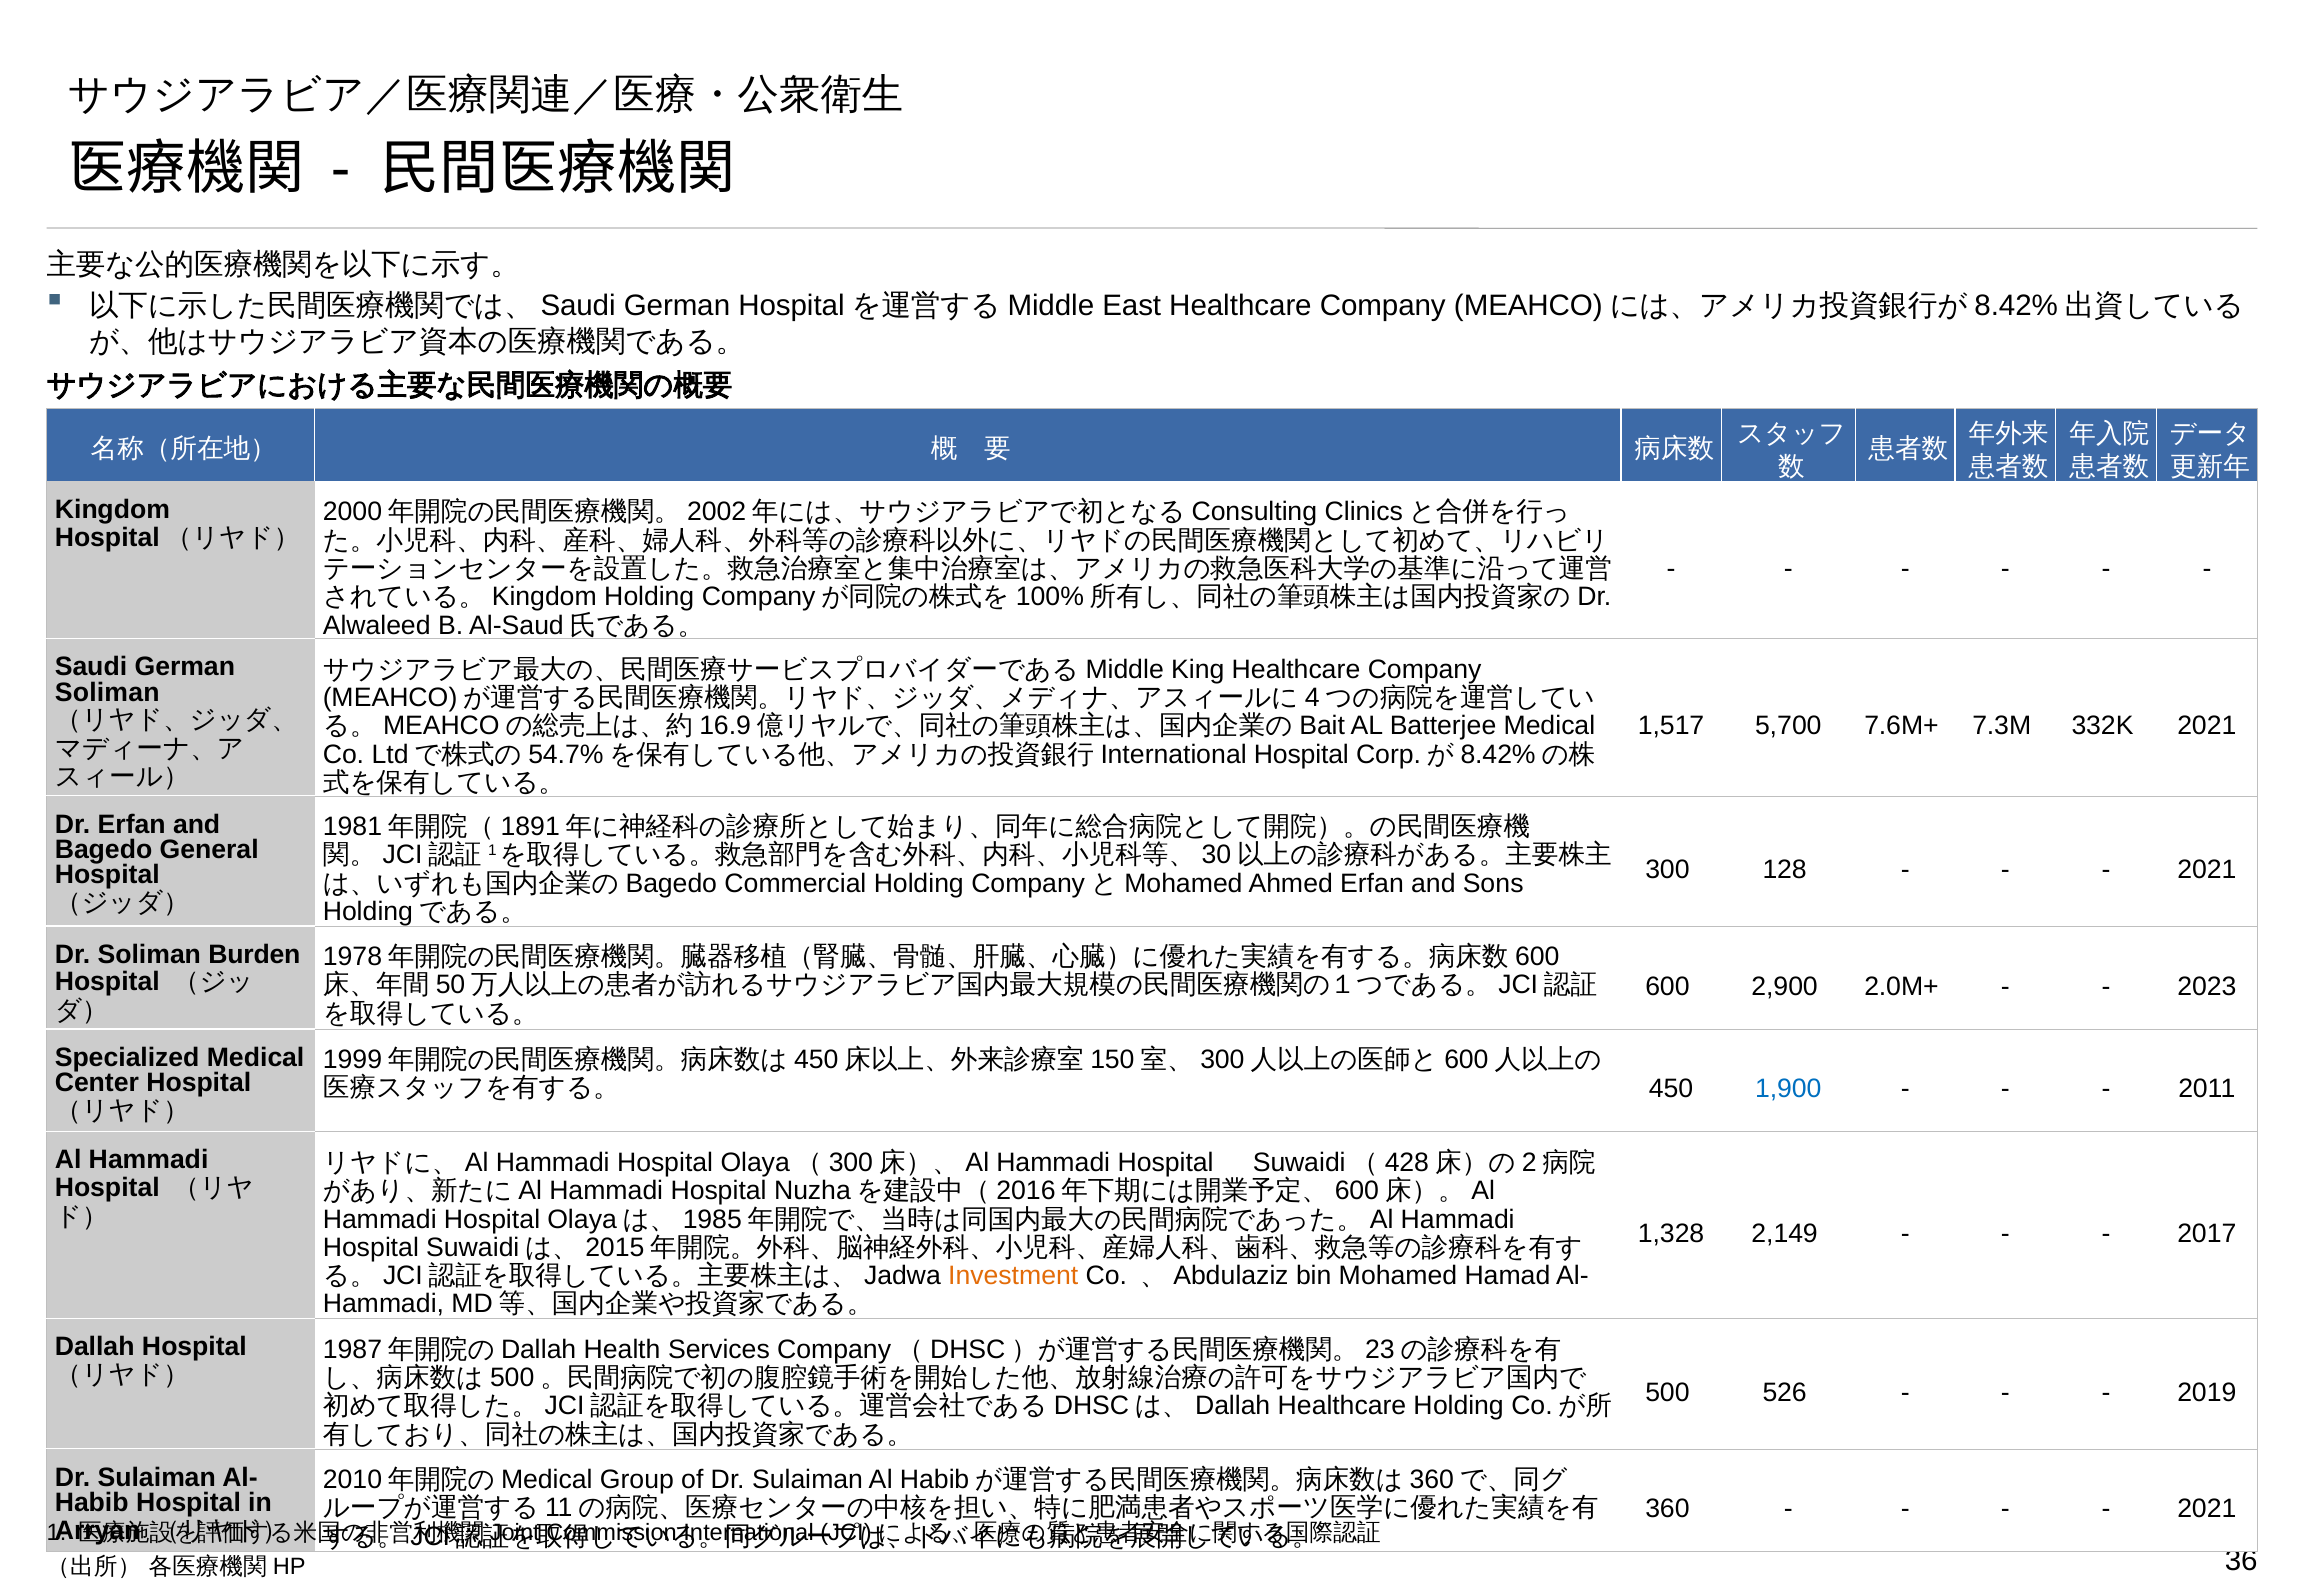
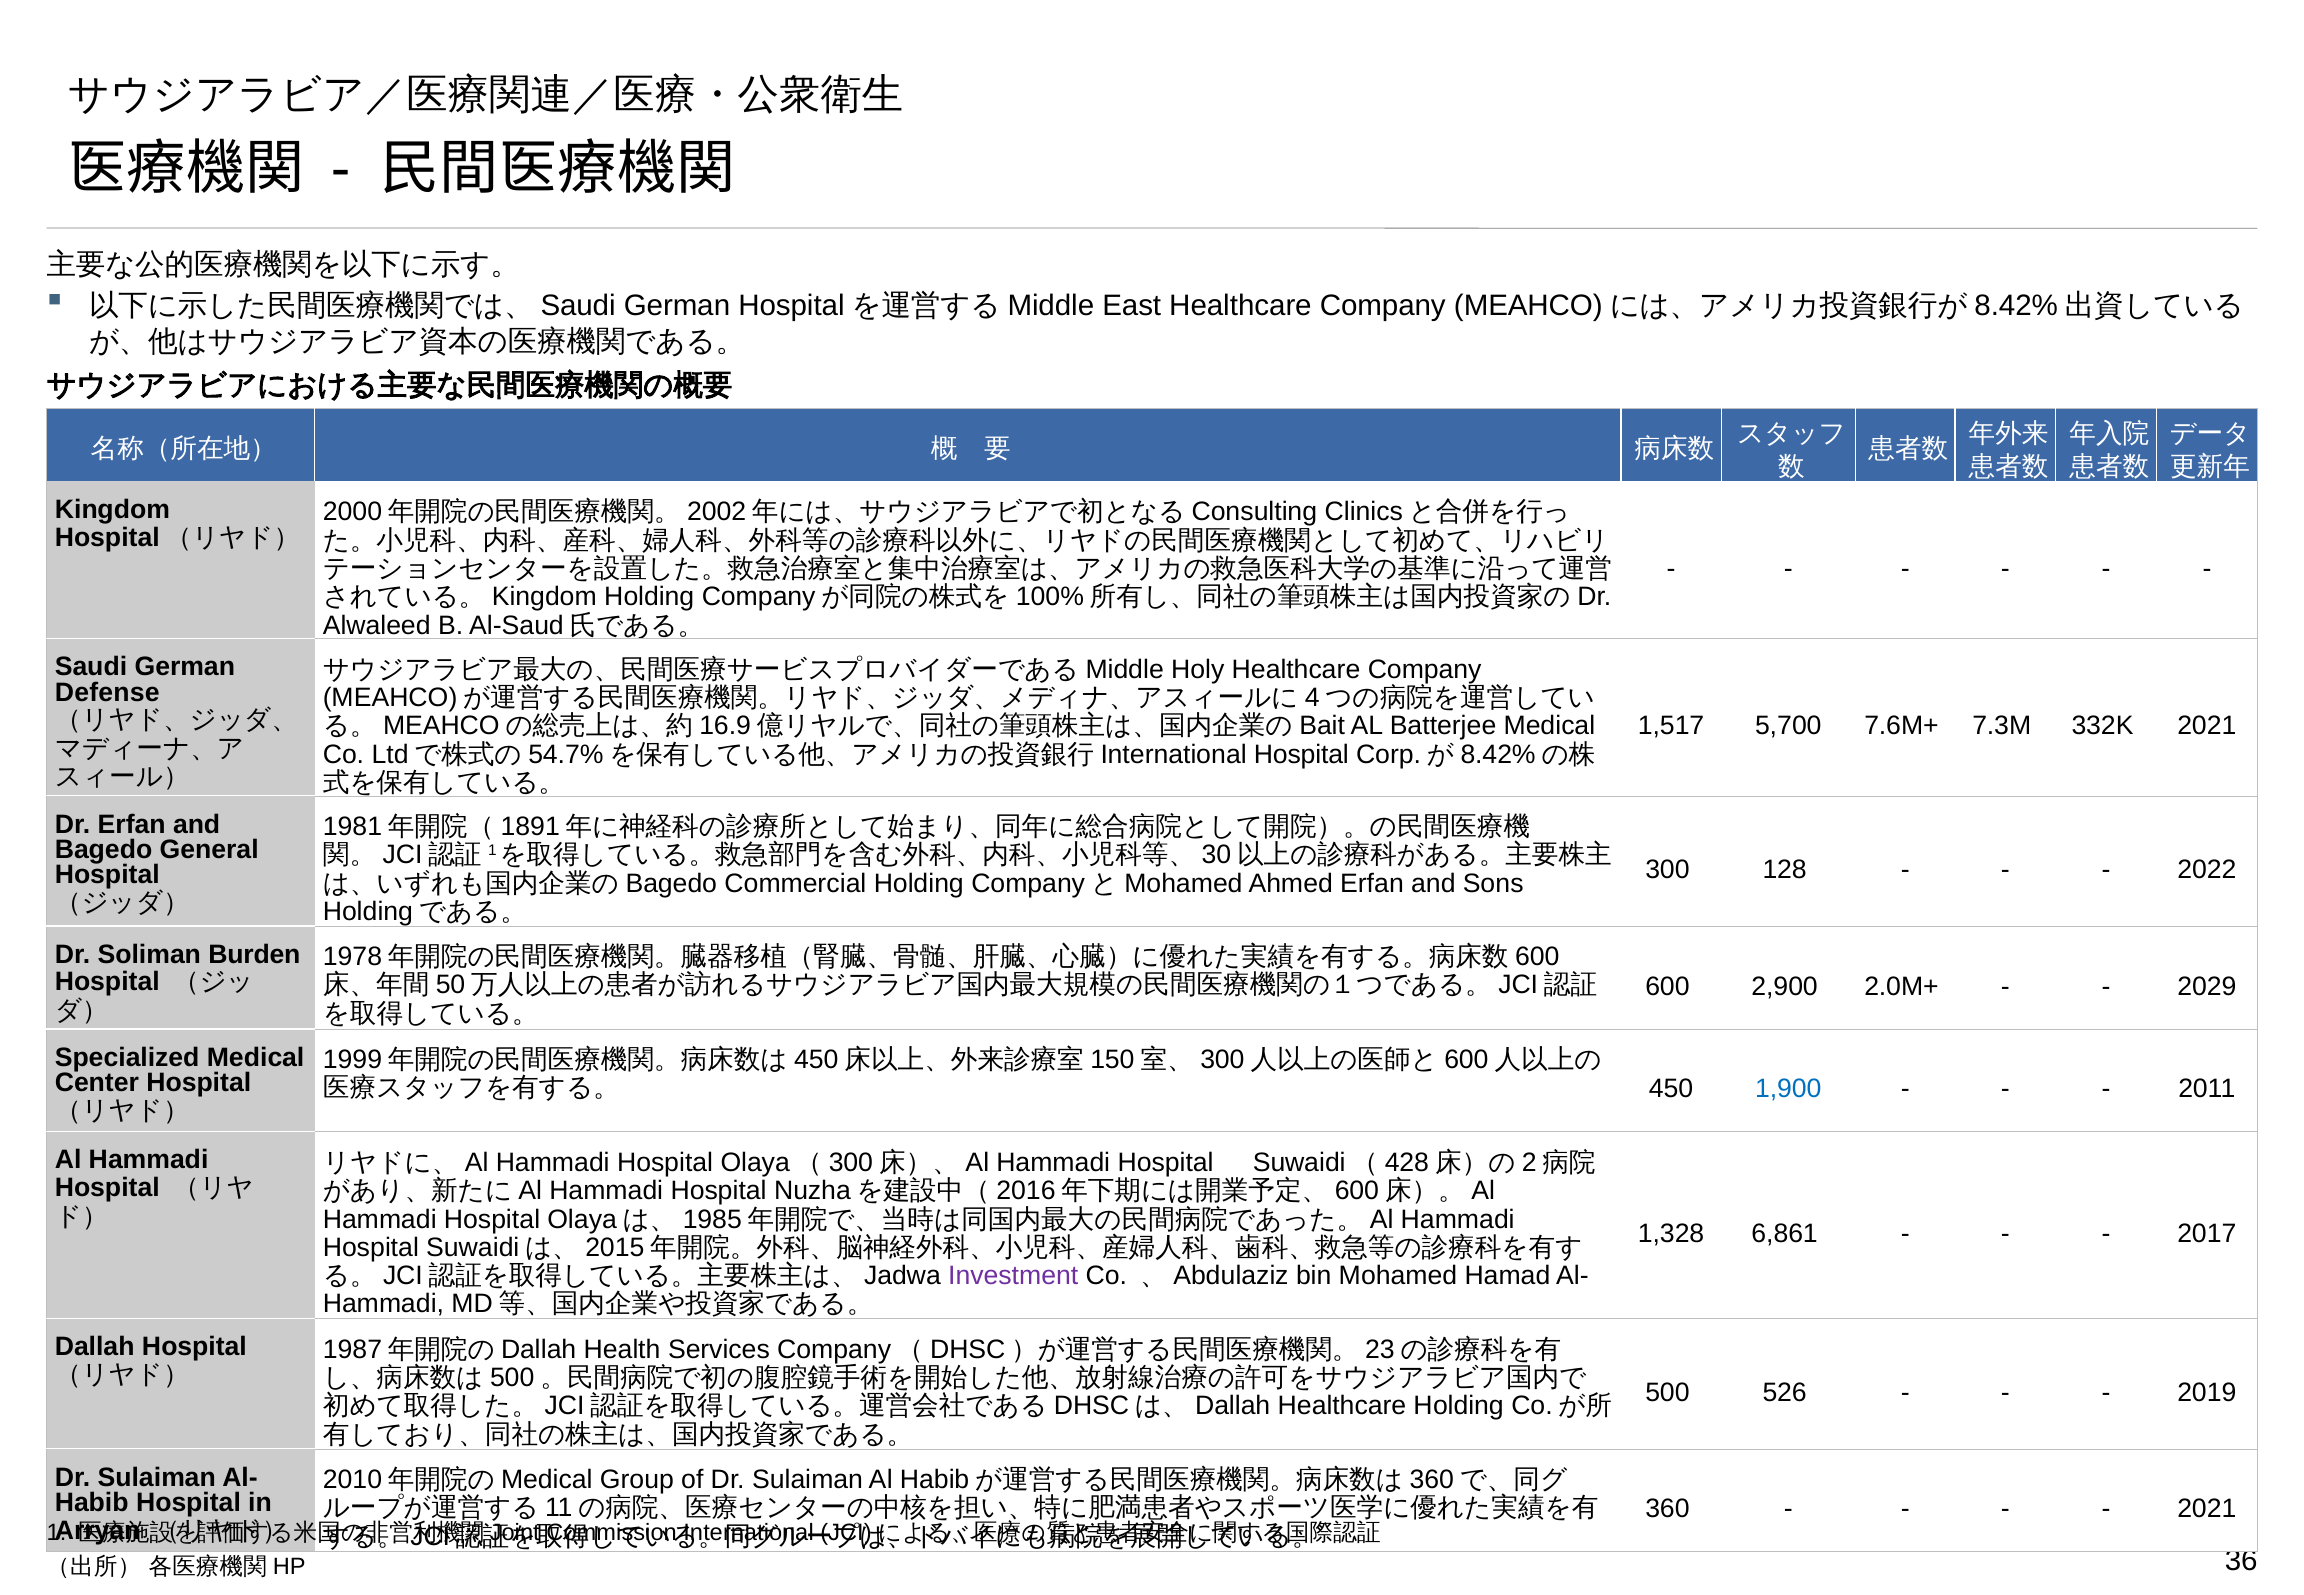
King: King -> Holy
Soliman at (107, 692): Soliman -> Defense
2021 at (2207, 870): 2021 -> 2022
2023: 2023 -> 2029
2,149: 2,149 -> 6,861
Investment colour: orange -> purple
